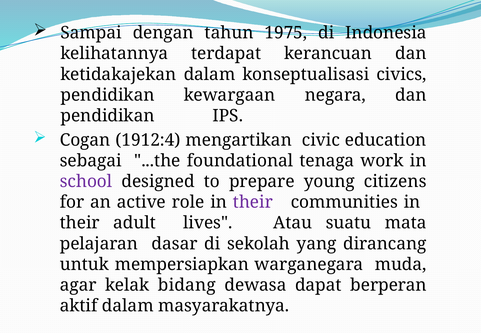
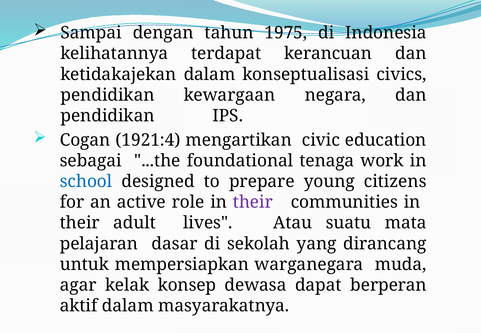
1912:4: 1912:4 -> 1921:4
school colour: purple -> blue
bidang: bidang -> konsep
